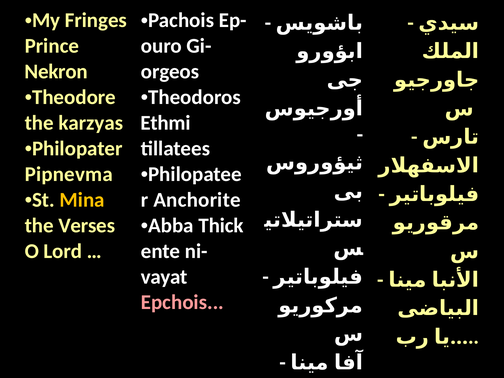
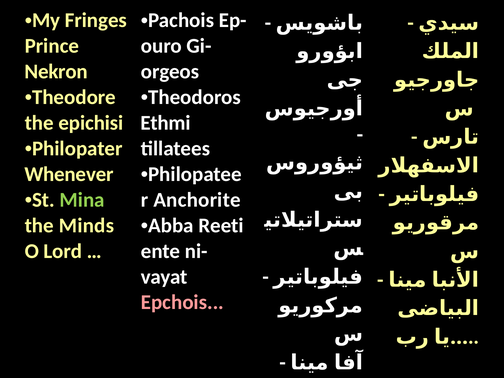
karzyas: karzyas -> epichisi
Pipnevma: Pipnevma -> Whenever
Mina colour: yellow -> light green
Thick: Thick -> Reeti
Verses: Verses -> Minds
